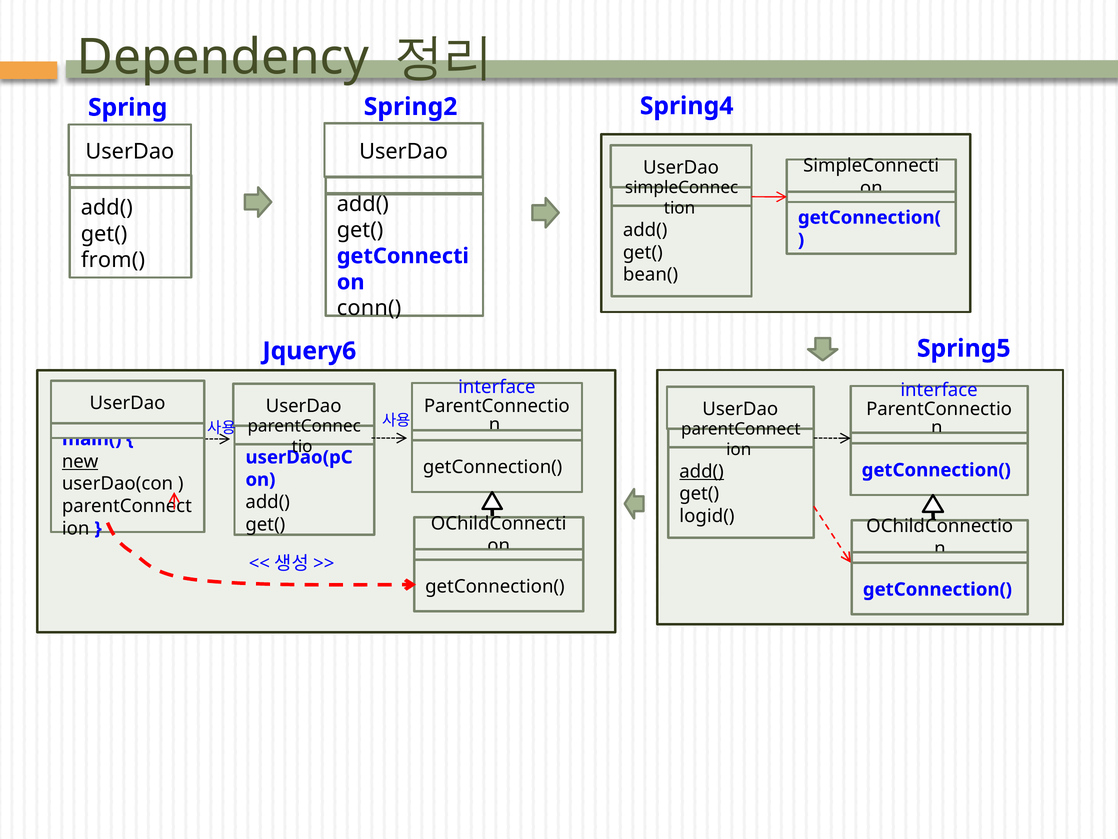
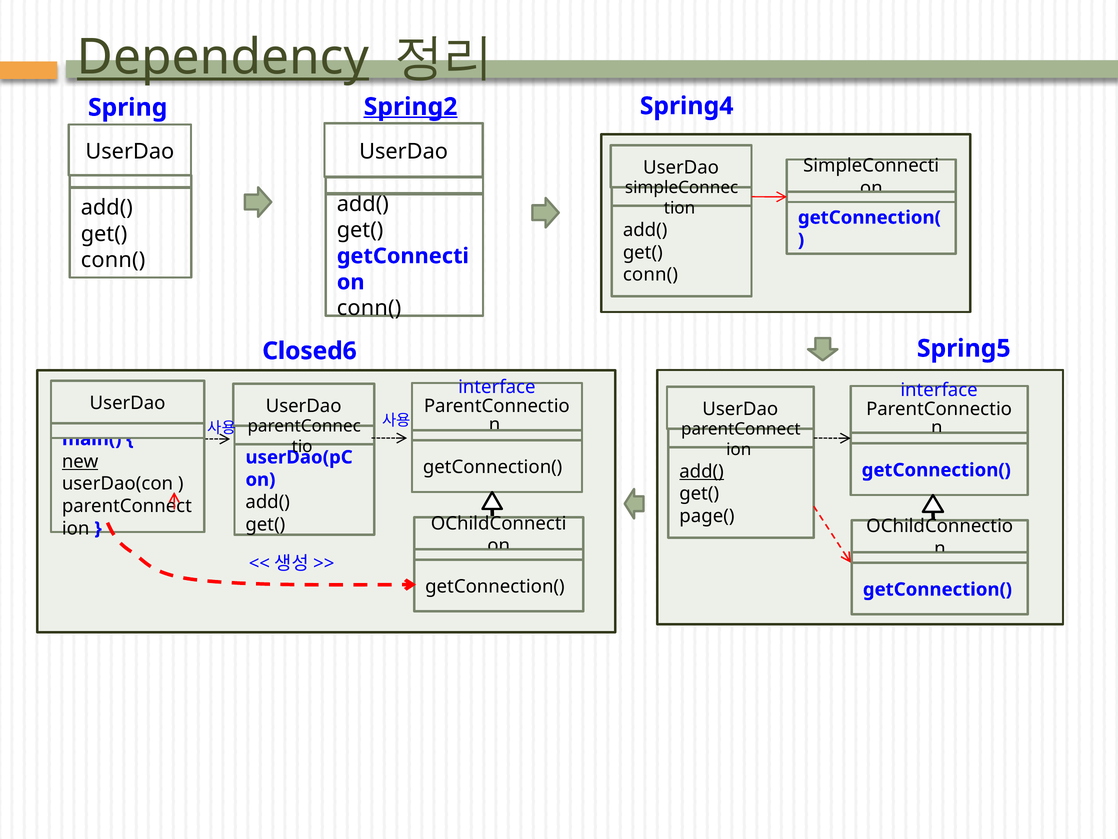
Dependency underline: none -> present
Spring2 underline: none -> present
from( at (113, 260): from( -> conn(
bean( at (651, 275): bean( -> conn(
Jquery6: Jquery6 -> Closed6
logid(: logid( -> page(
